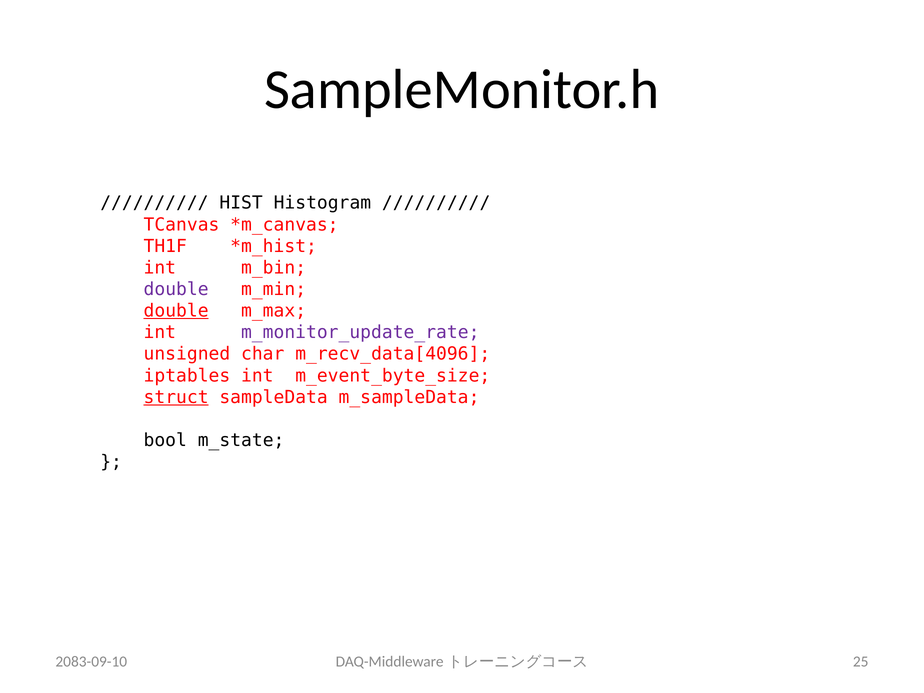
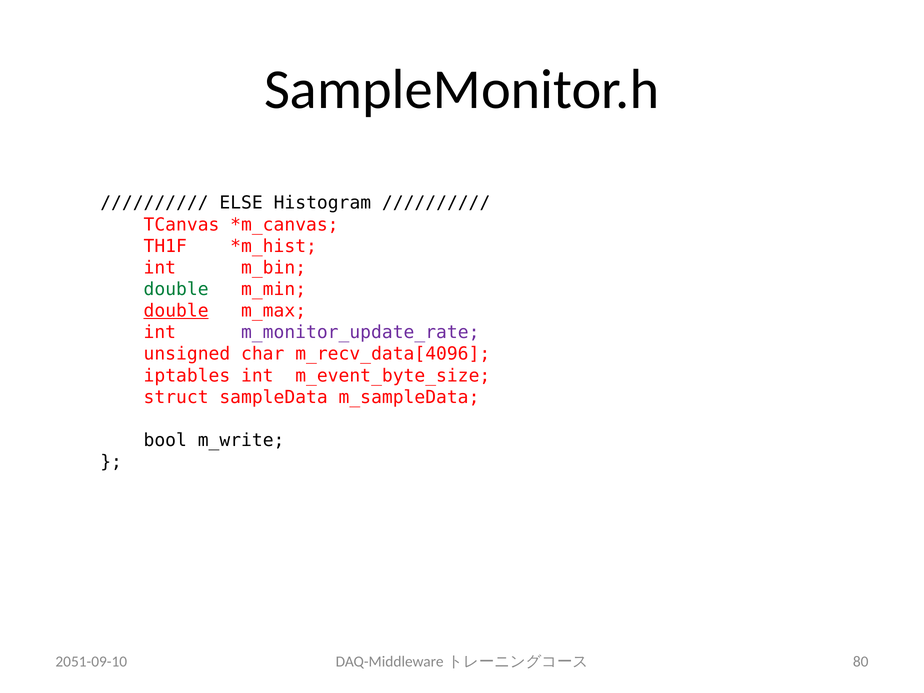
HIST: HIST -> ELSE
double at (176, 289) colour: purple -> green
struct underline: present -> none
m_state: m_state -> m_write
2083-09-10: 2083-09-10 -> 2051-09-10
25: 25 -> 80
